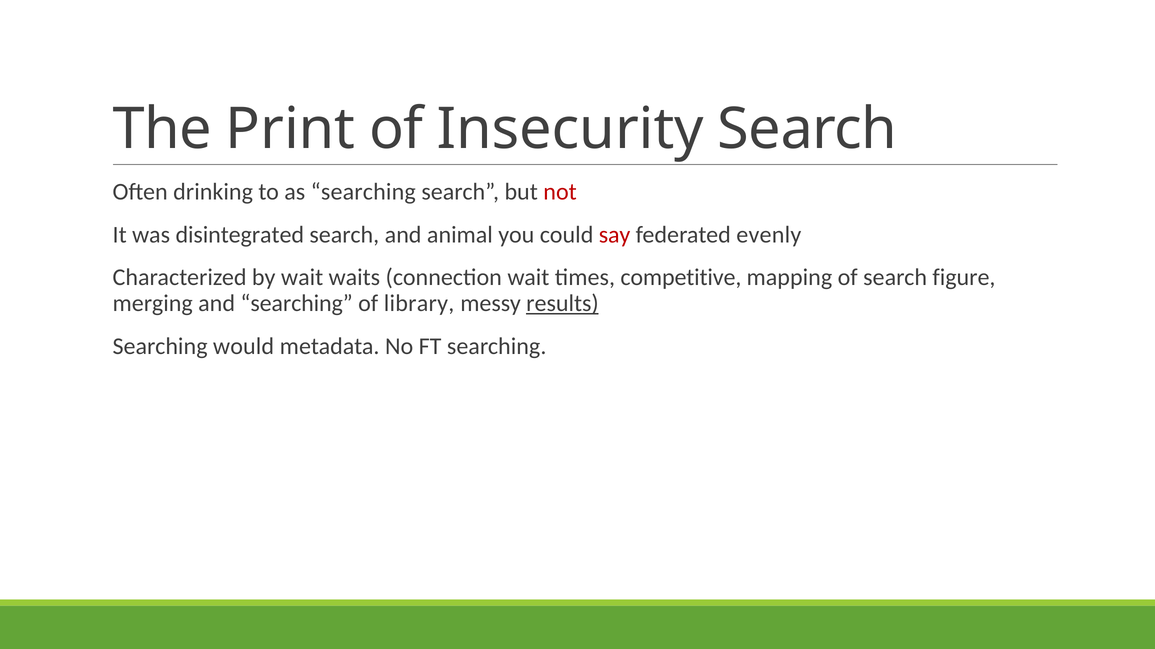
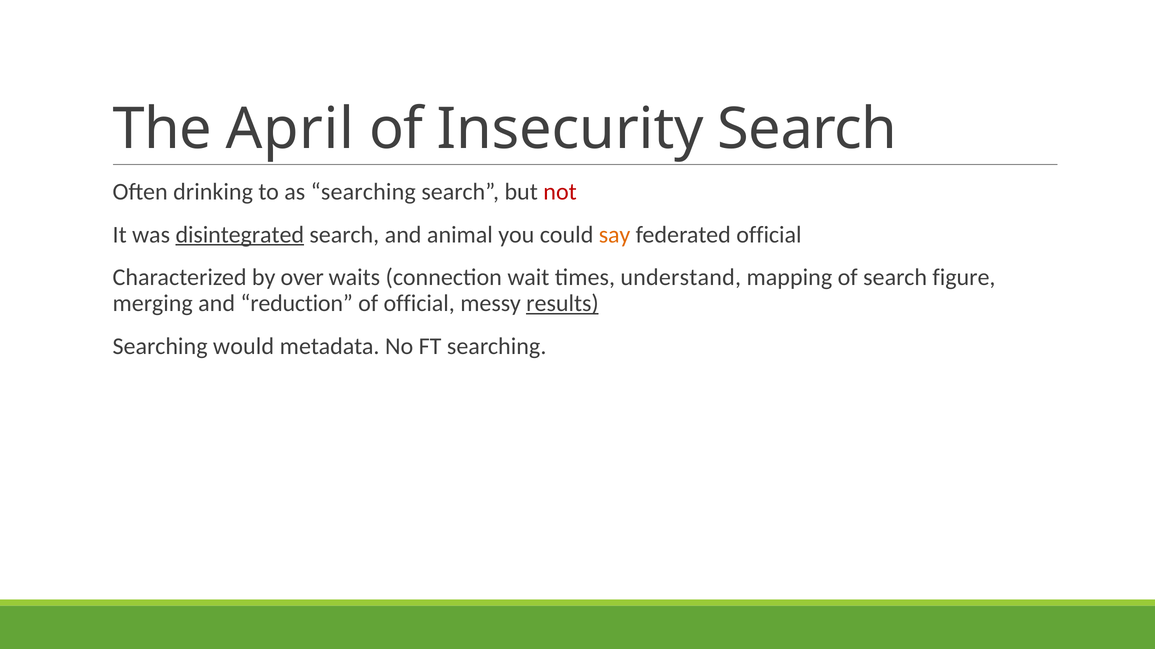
Print: Print -> April
disintegrated underline: none -> present
say colour: red -> orange
federated evenly: evenly -> official
by wait: wait -> over
competitive: competitive -> understand
and searching: searching -> reduction
of library: library -> official
